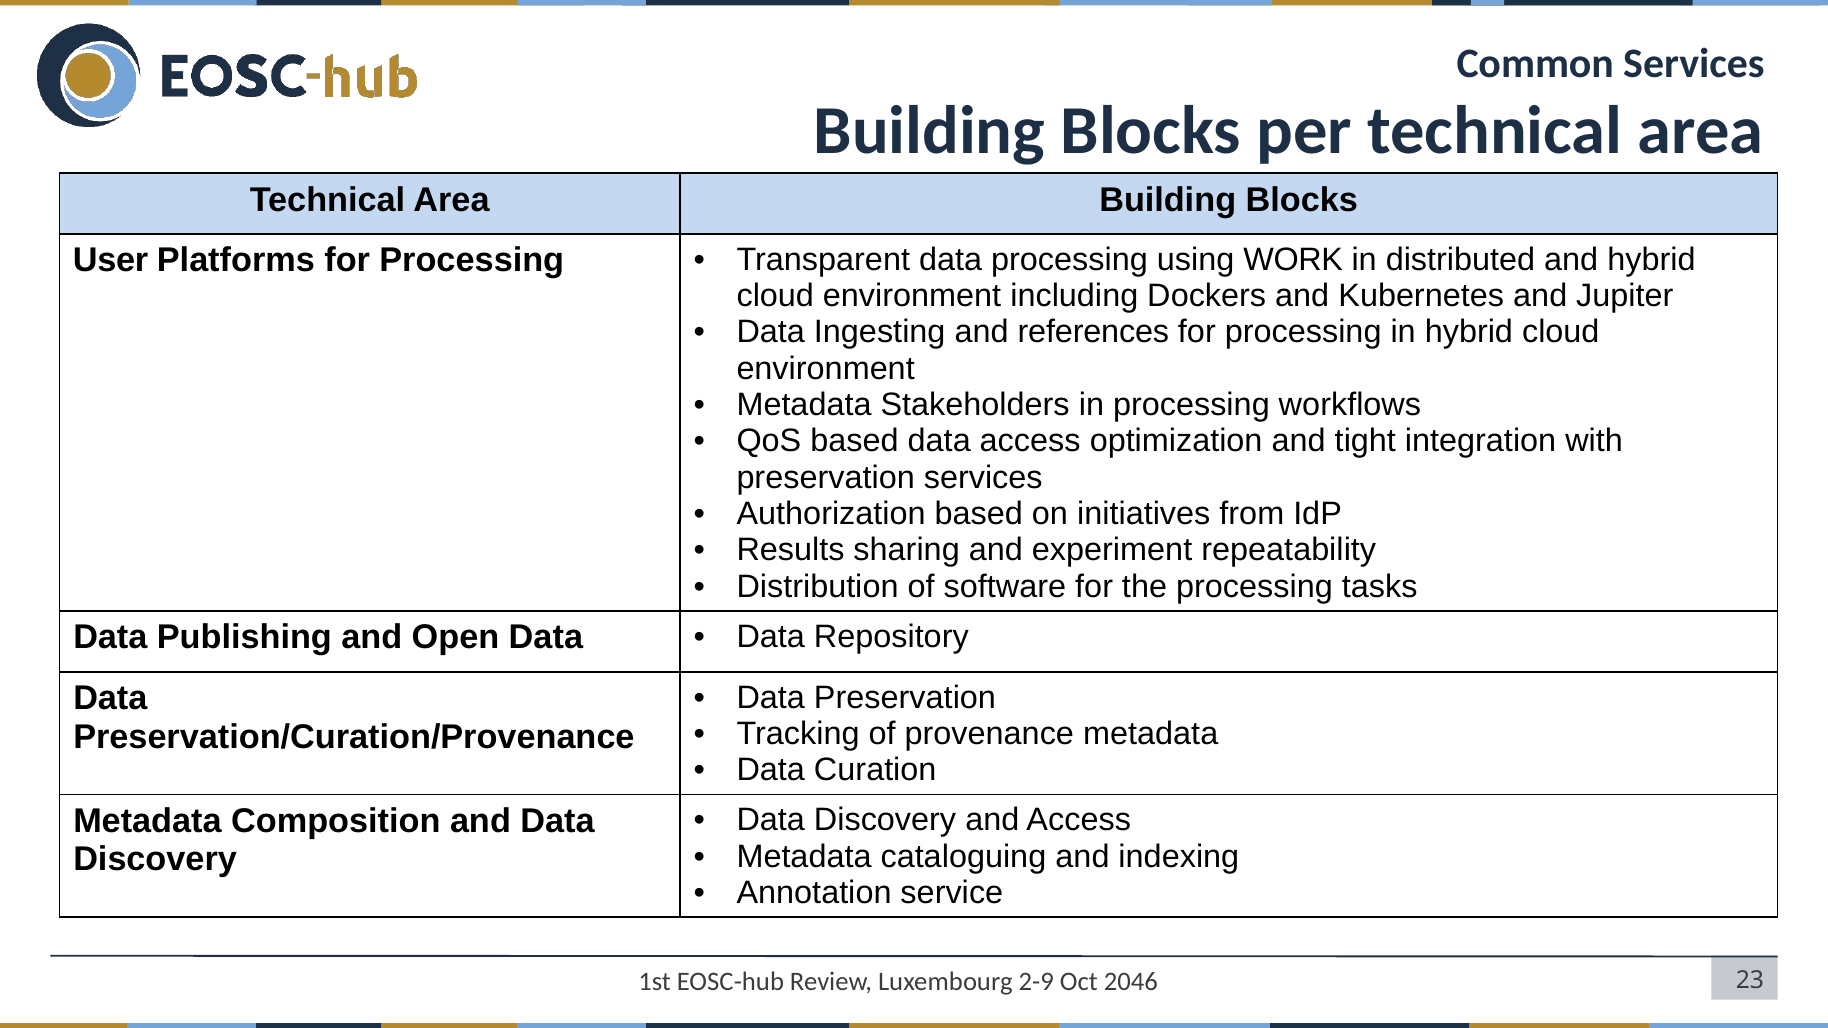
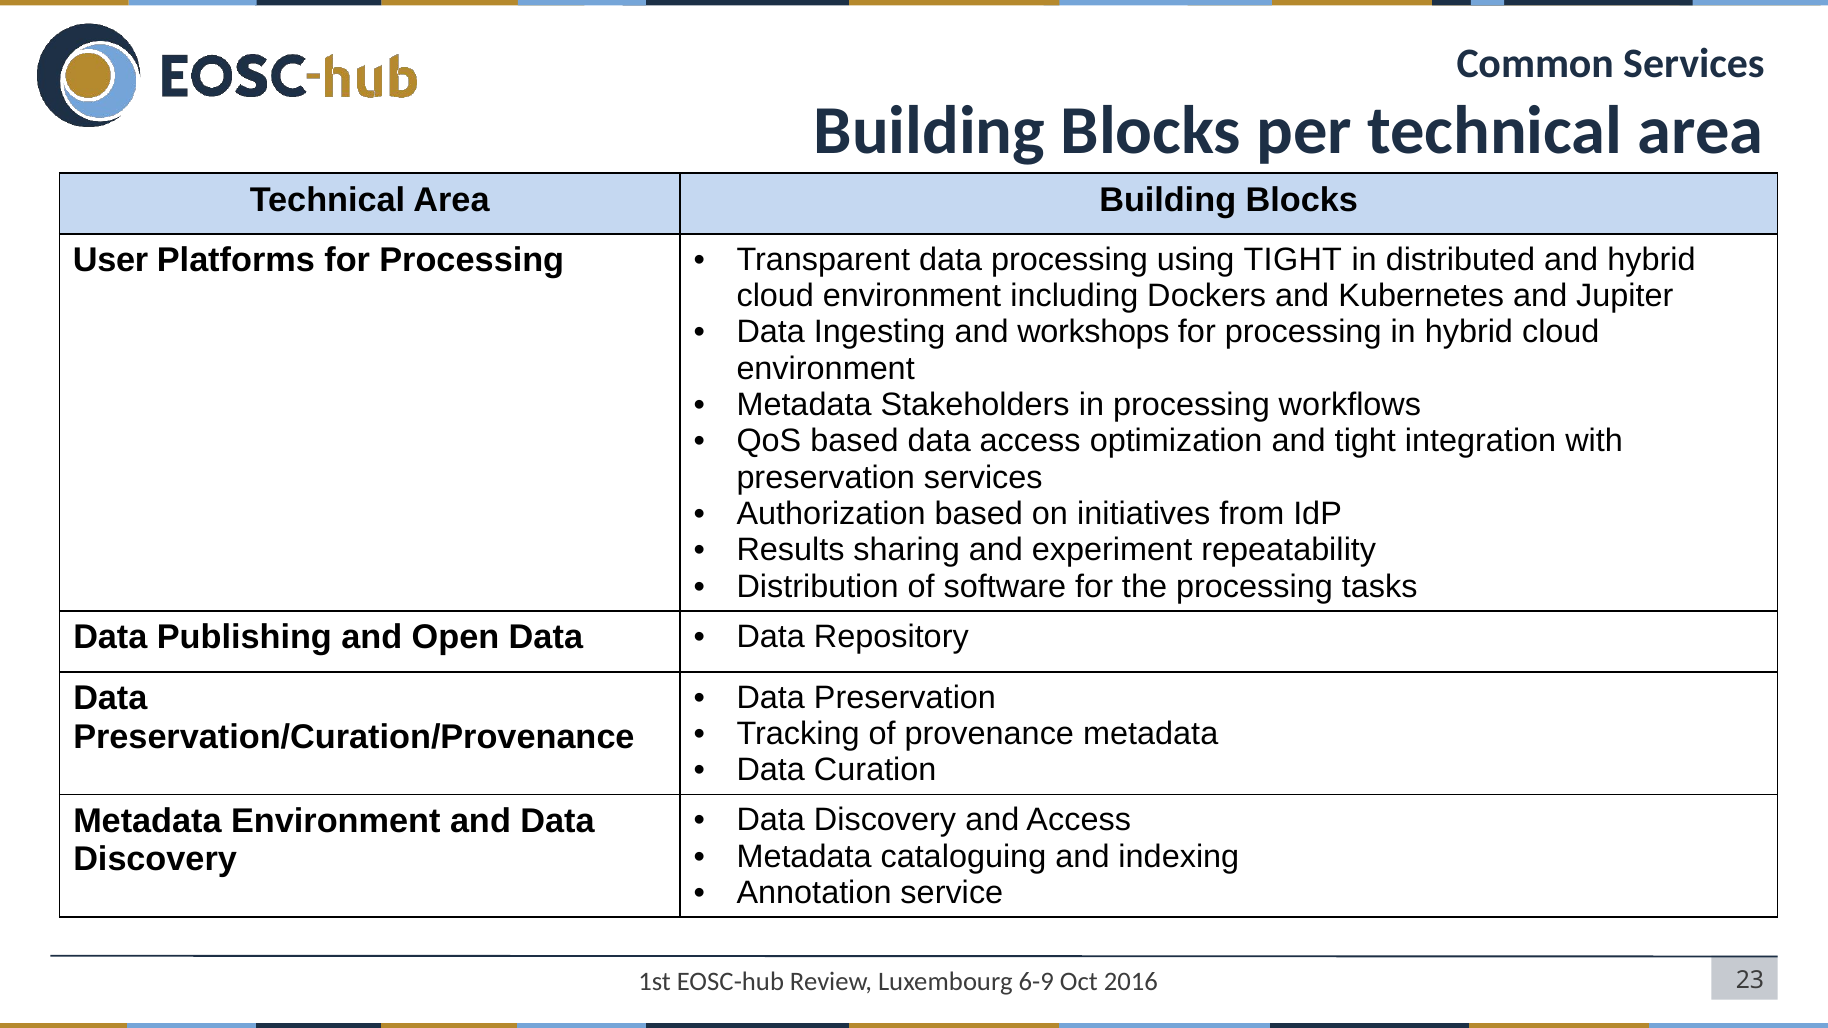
using WORK: WORK -> TIGHT
references: references -> workshops
Metadata Composition: Composition -> Environment
2-9: 2-9 -> 6-9
2046: 2046 -> 2016
